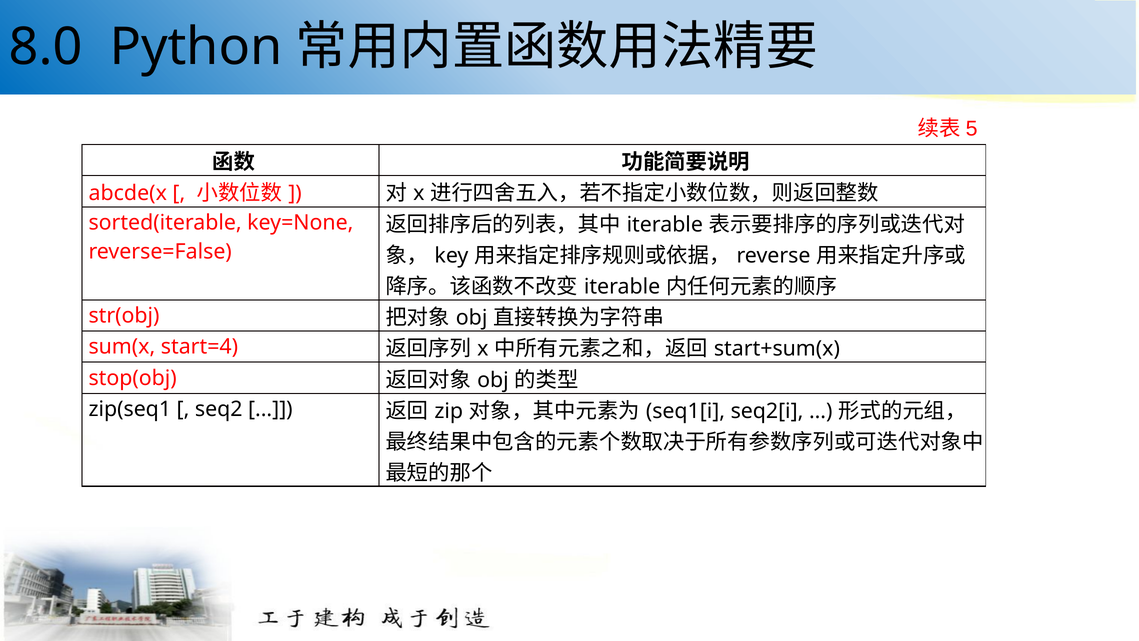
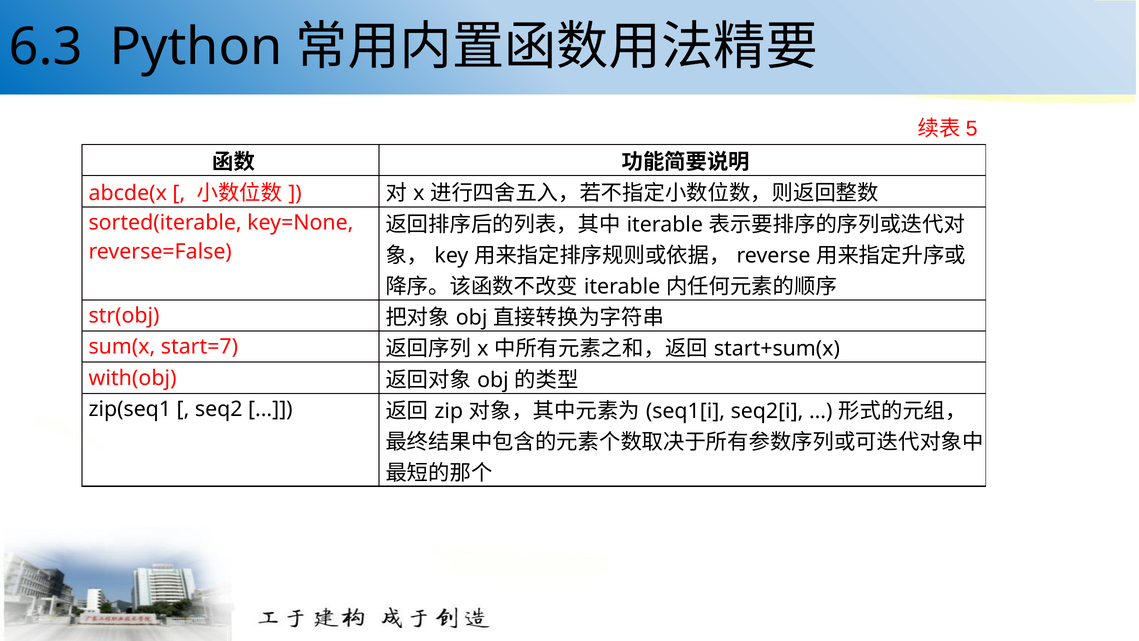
8.0: 8.0 -> 6.3
start=4: start=4 -> start=7
stop(obj: stop(obj -> with(obj
